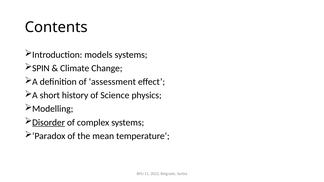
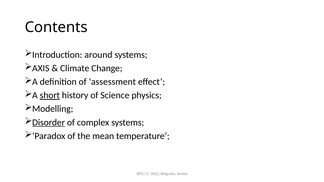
models: models -> around
SPIN: SPIN -> AXIS
short underline: none -> present
